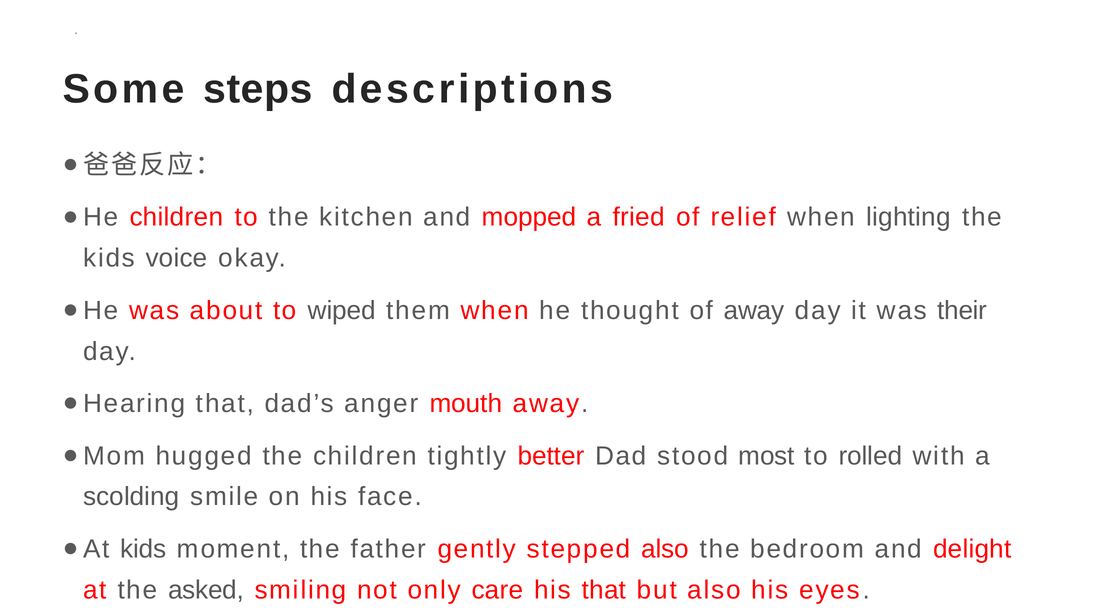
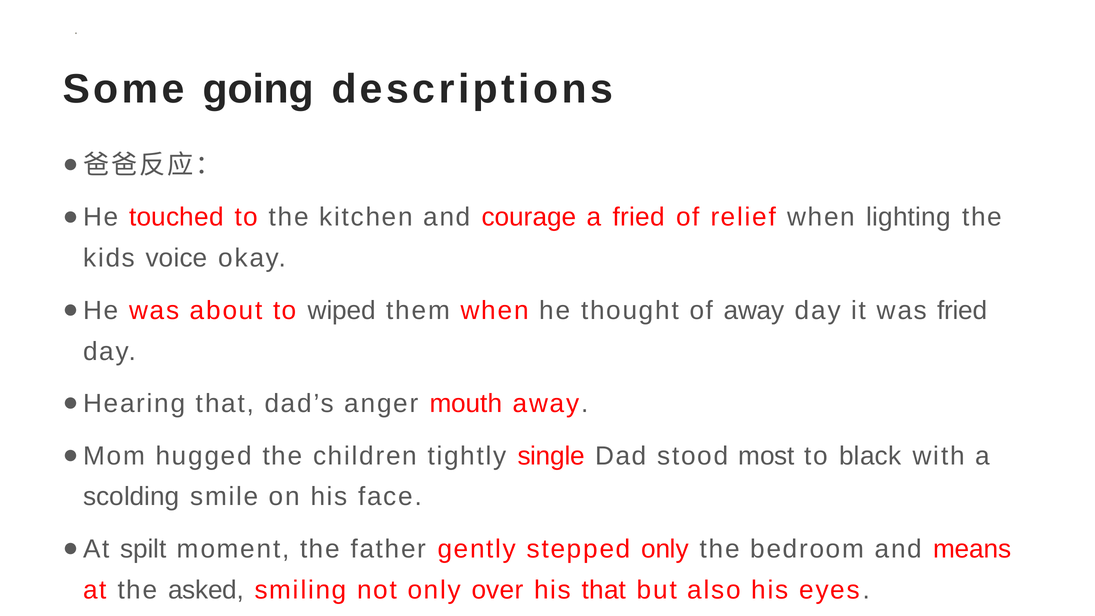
steps: steps -> going
children at (176, 217): children -> touched
mopped: mopped -> courage
was their: their -> fried
better: better -> single
rolled: rolled -> black
kids at (143, 549): kids -> spilt
stepped also: also -> only
delight: delight -> means
care: care -> over
